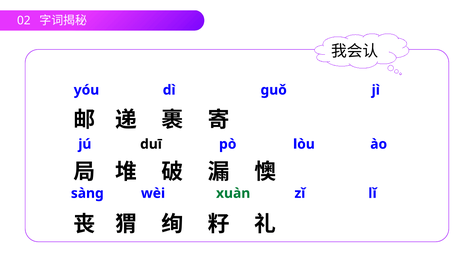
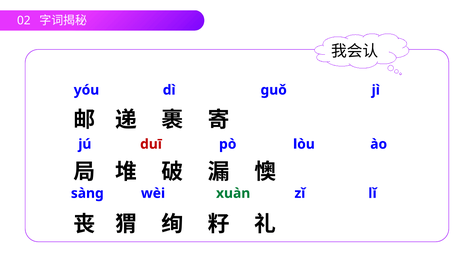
duī colour: black -> red
